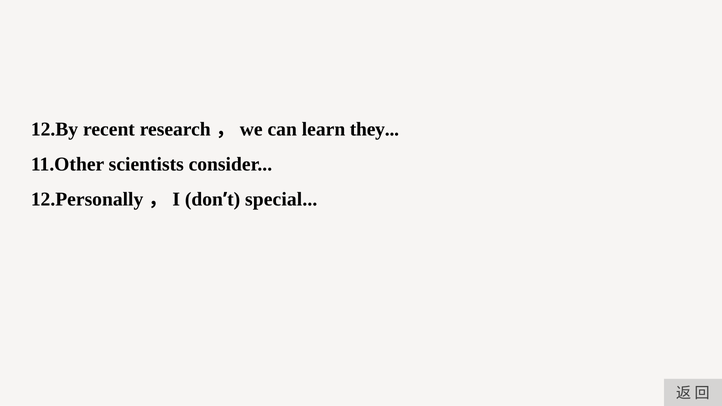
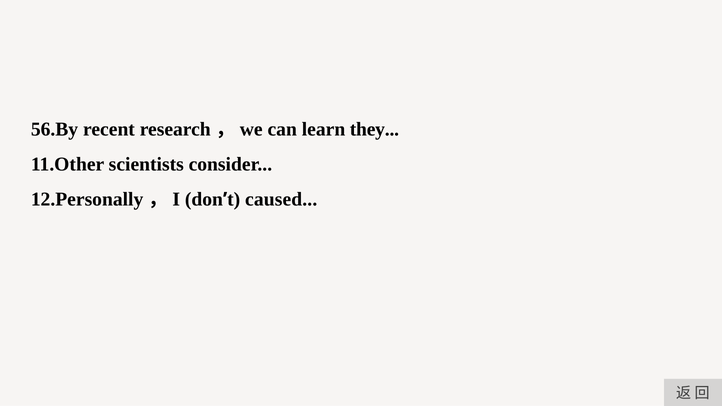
12.By: 12.By -> 56.By
special: special -> caused
